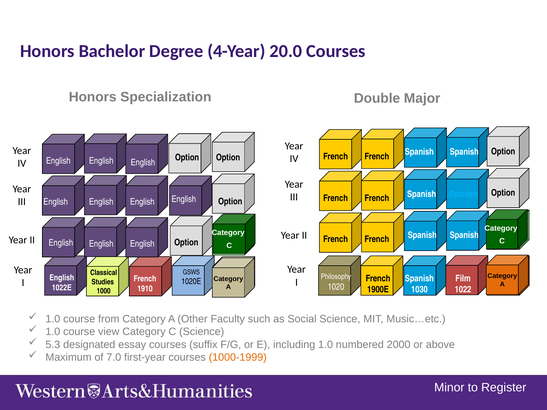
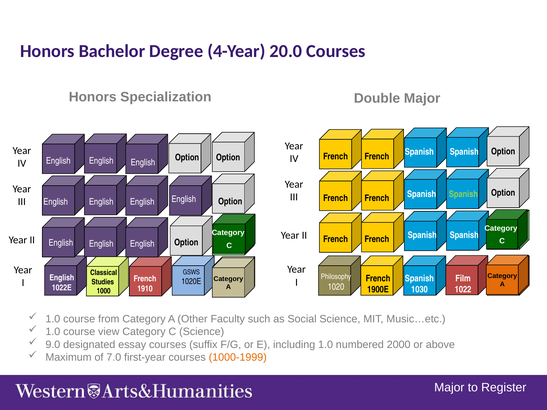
Spanish at (463, 194) colour: light blue -> light green
5.3: 5.3 -> 9.0
Minor at (449, 388): Minor -> Major
